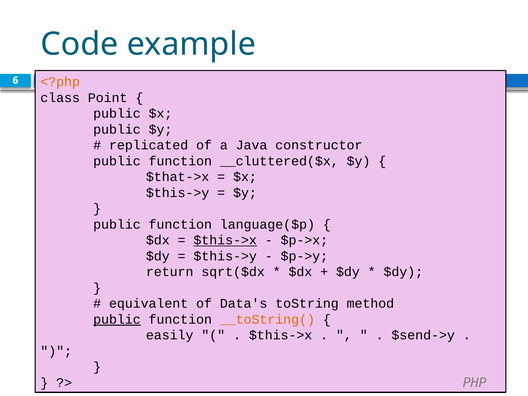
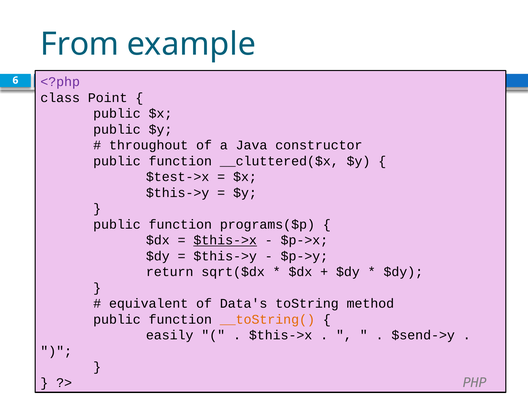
Code: Code -> From
<?php colour: orange -> purple
replicated: replicated -> throughout
$that->x: $that->x -> $test->x
language($p: language($p -> programs($p
public at (117, 319) underline: present -> none
